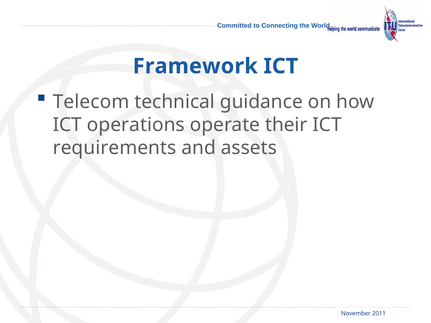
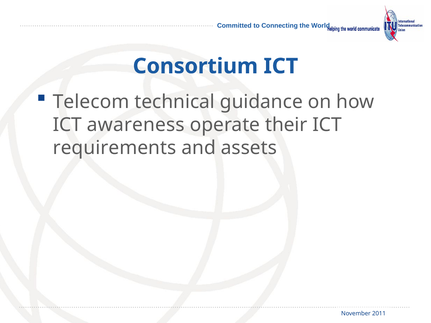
Framework: Framework -> Consortium
operations: operations -> awareness
